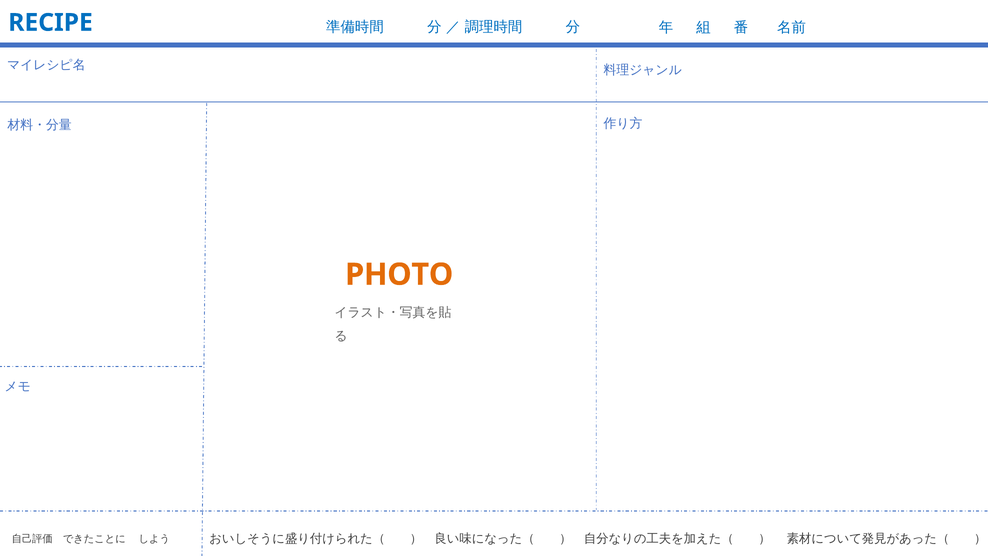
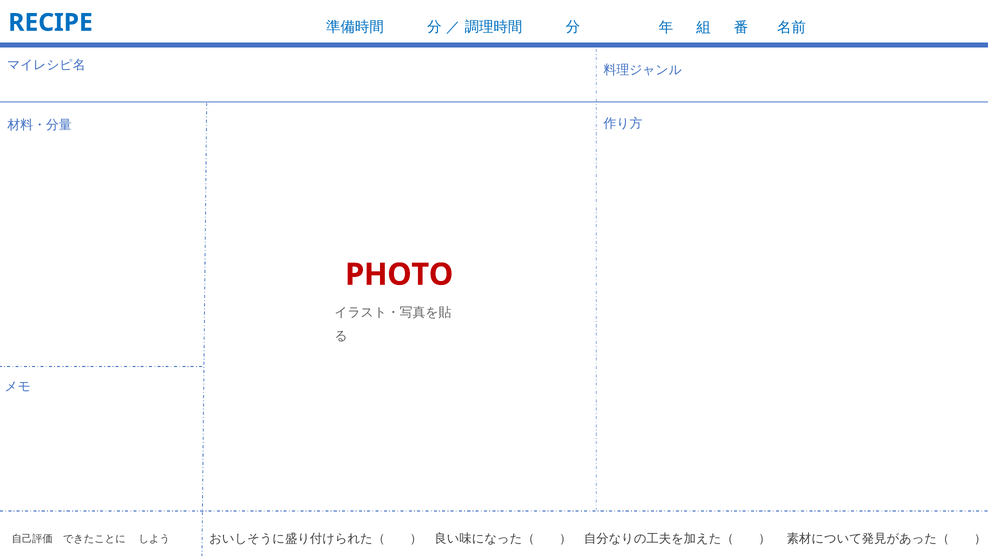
PHOTO colour: orange -> red
